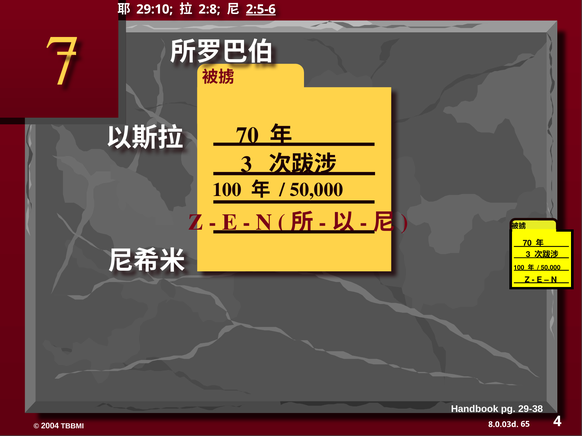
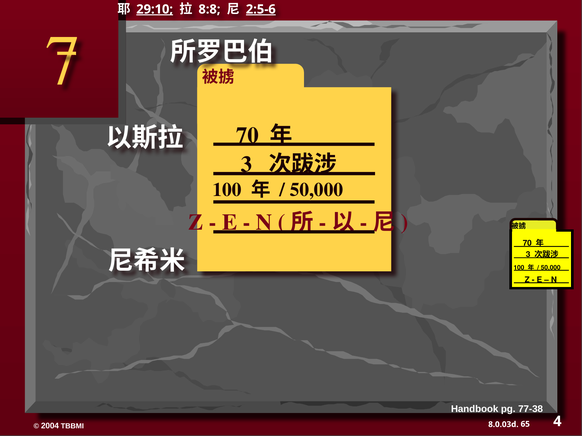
29:10 underline: none -> present
2:8: 2:8 -> 8:8
29-38: 29-38 -> 77-38
